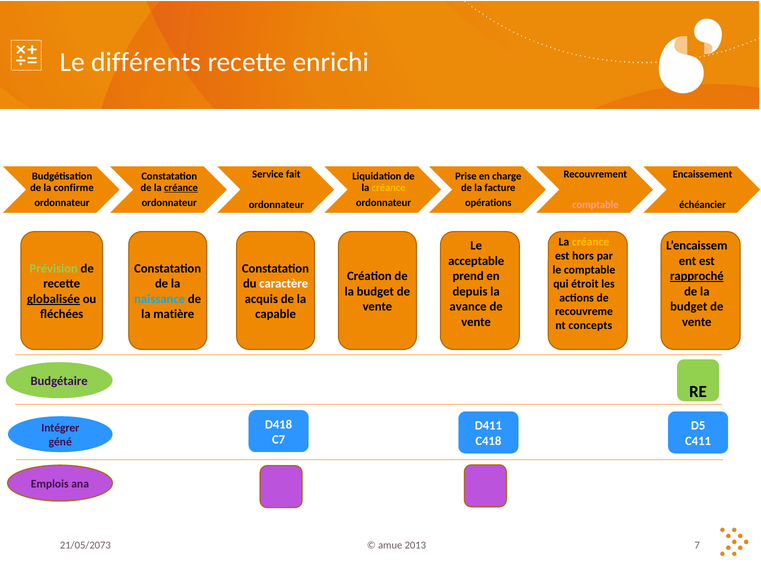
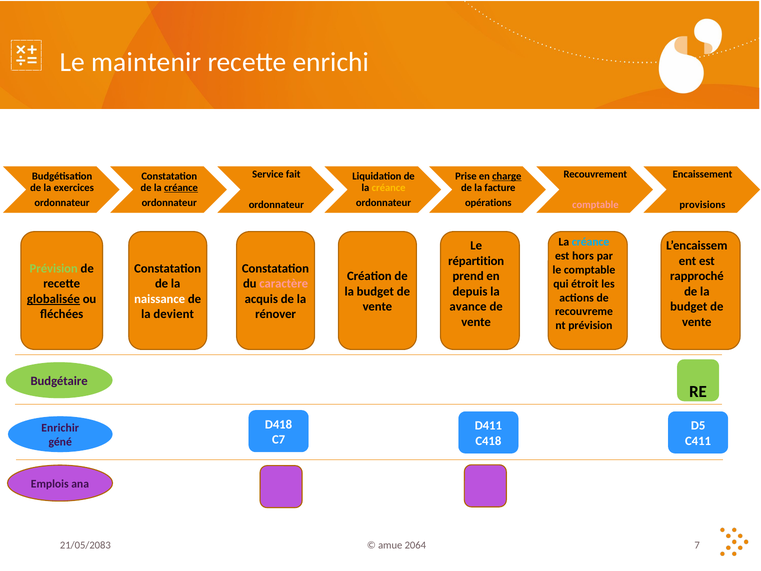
différents: différents -> maintenir
charge underline: none -> present
confirme: confirme -> exercices
échéancier: échéancier -> provisions
créance at (591, 242) colour: yellow -> light blue
acceptable: acceptable -> répartition
rapproché underline: present -> none
caractère colour: white -> pink
naissance colour: light blue -> white
matière: matière -> devient
capable: capable -> rénover
concepts at (590, 325): concepts -> prévision
Intégrer: Intégrer -> Enrichir
21/05/2073: 21/05/2073 -> 21/05/2083
amue 2013: 2013 -> 2064
